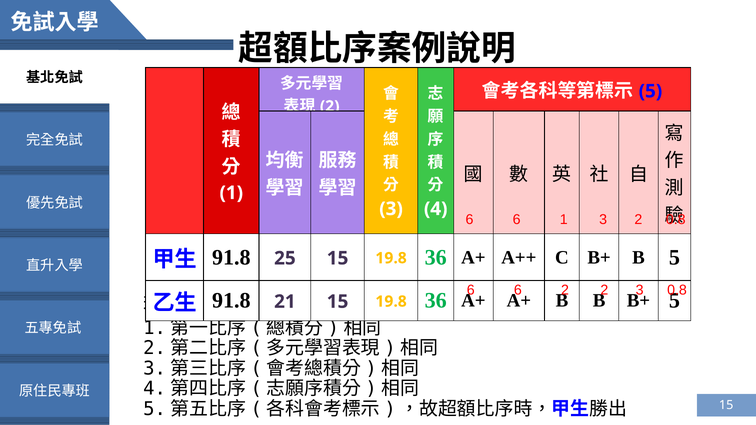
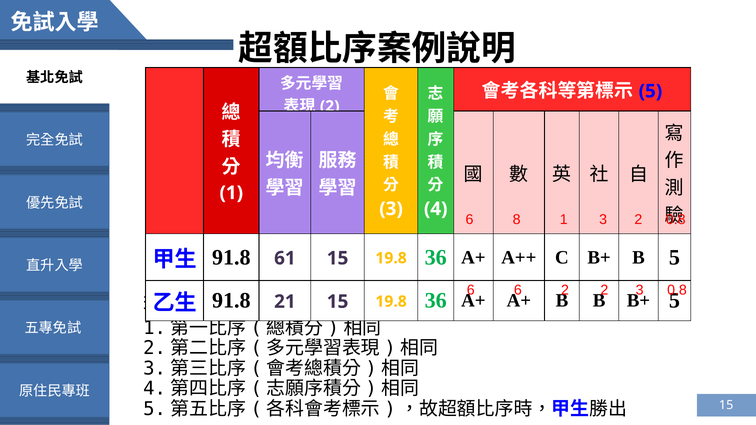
6 at (517, 220): 6 -> 8
25: 25 -> 61
